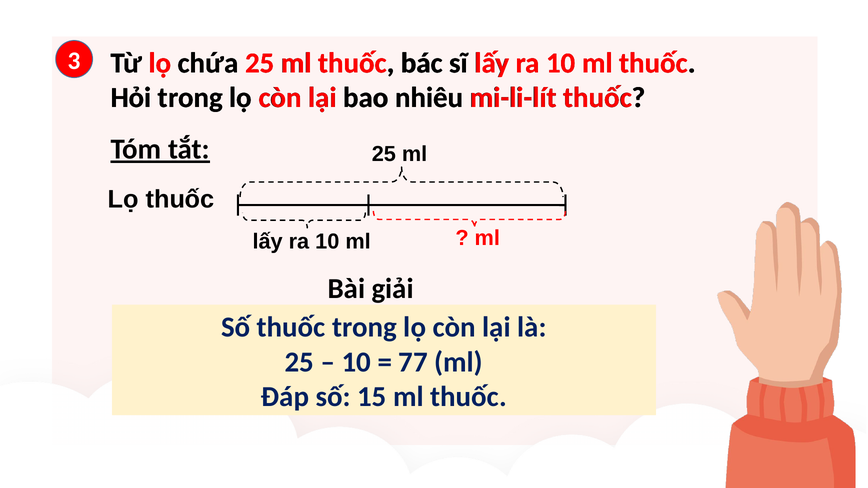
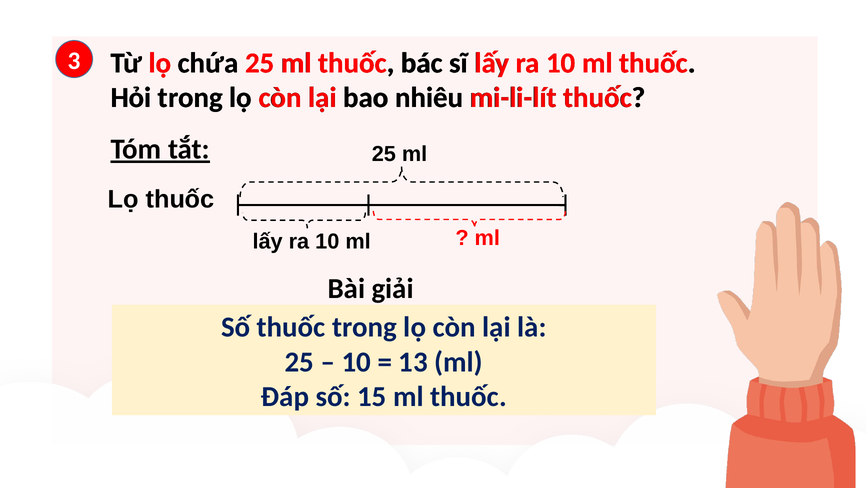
77: 77 -> 13
